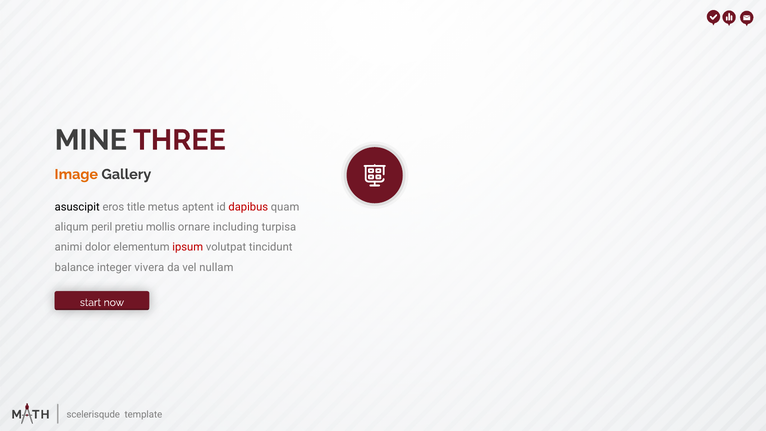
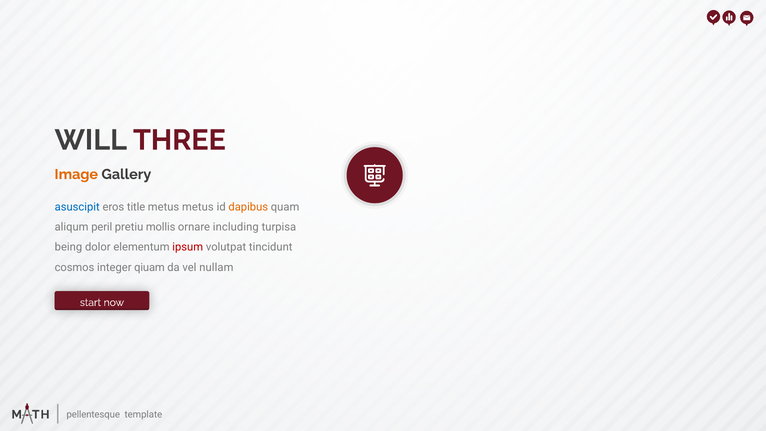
MINE: MINE -> WILL
asuscipit colour: black -> blue
metus aptent: aptent -> metus
dapibus colour: red -> orange
animi: animi -> being
balance: balance -> cosmos
vivera: vivera -> qiuam
scelerisqude: scelerisqude -> pellentesque
